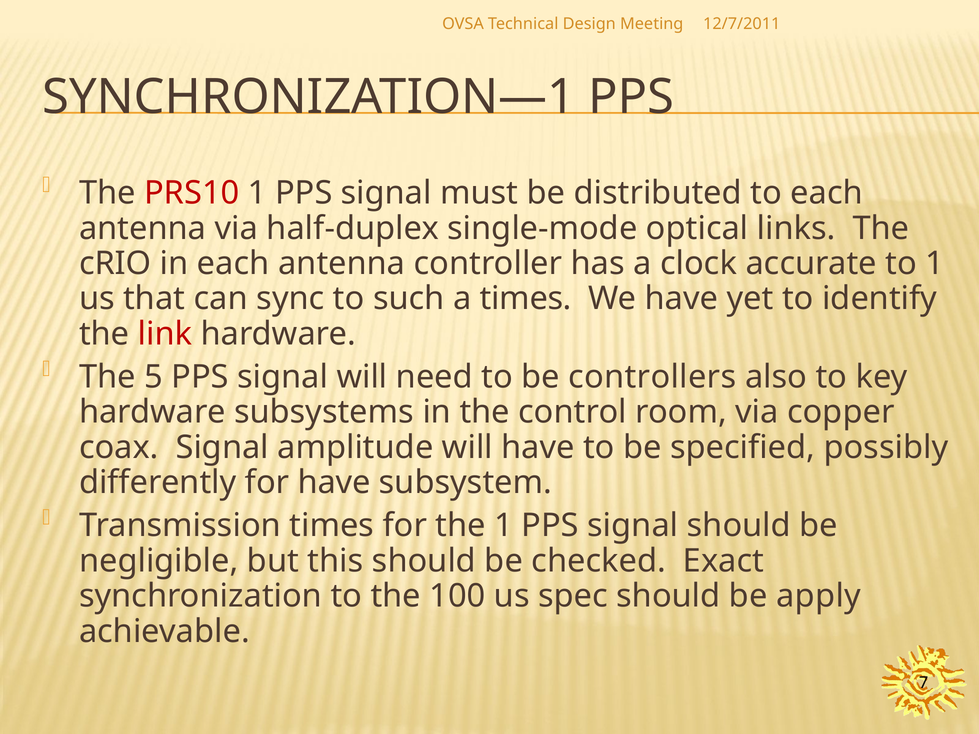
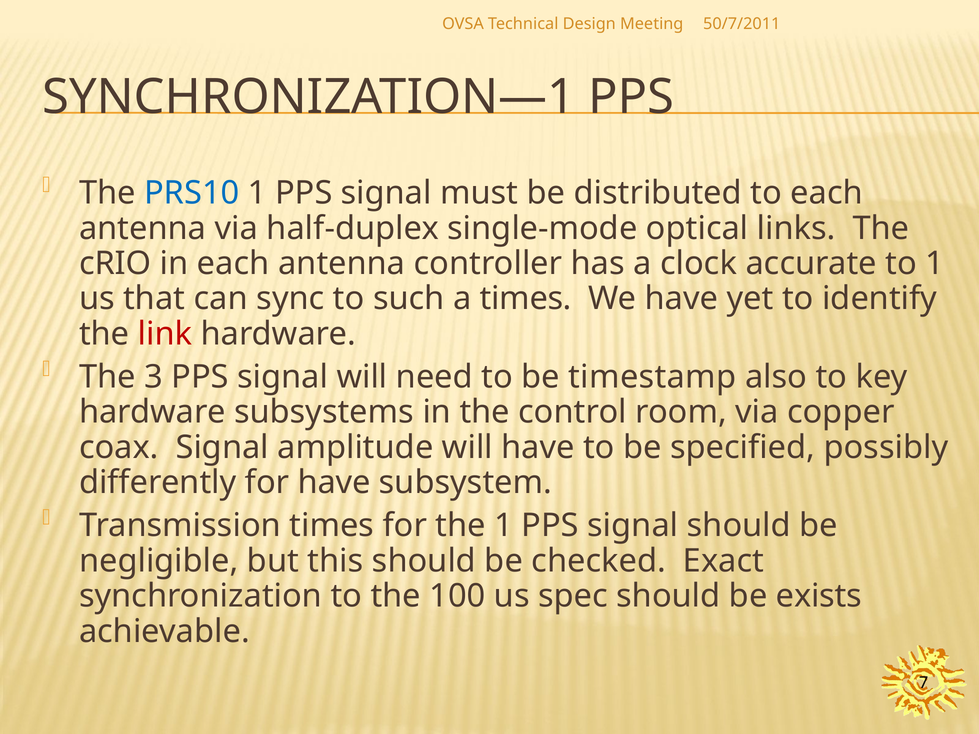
12/7/2011: 12/7/2011 -> 50/7/2011
PRS10 colour: red -> blue
5: 5 -> 3
controllers: controllers -> timestamp
apply: apply -> exists
